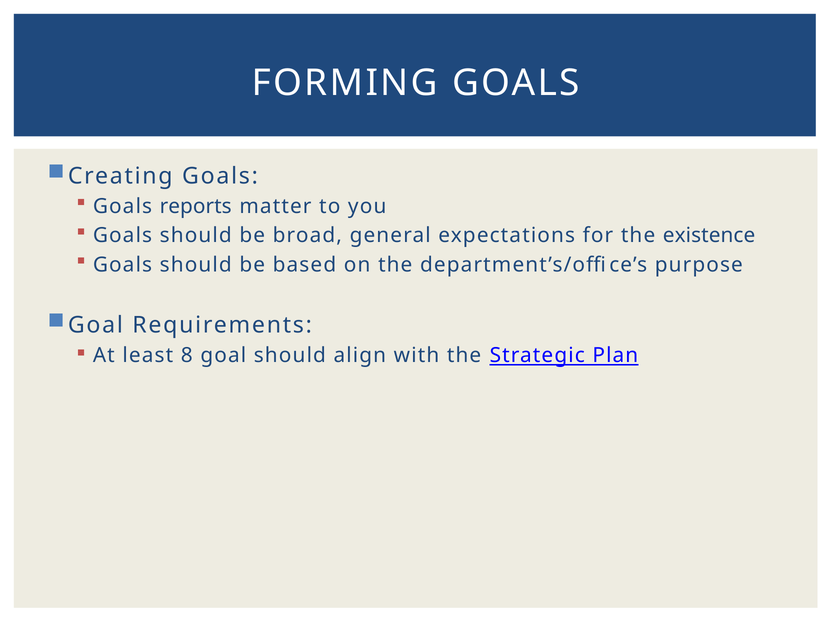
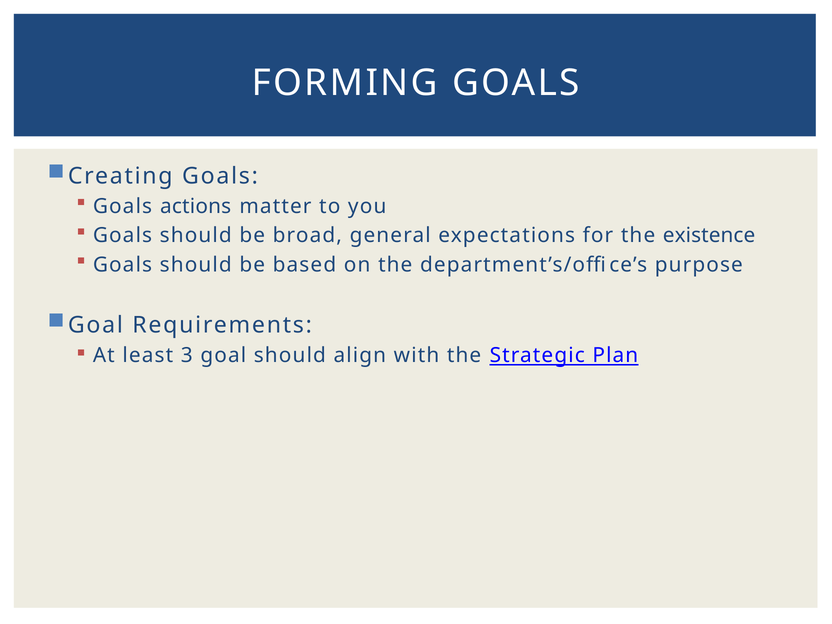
reports: reports -> actions
8: 8 -> 3
